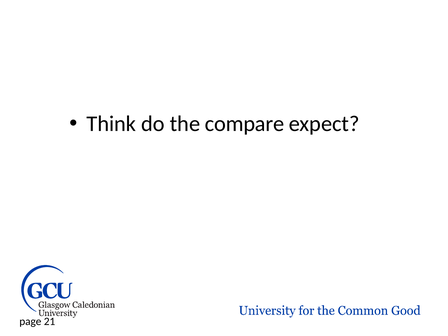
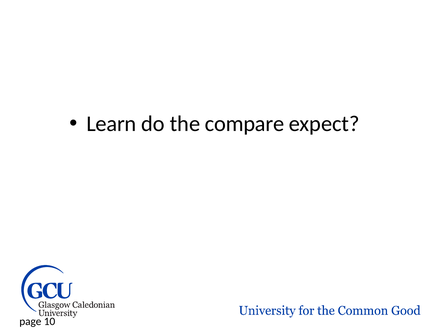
Think: Think -> Learn
21: 21 -> 10
